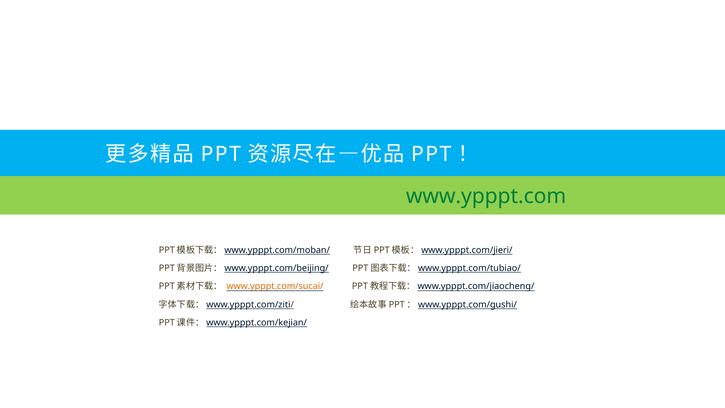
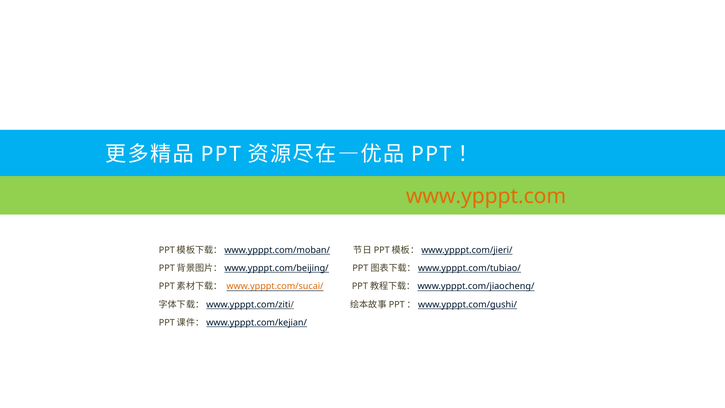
www.ypppt.com colour: green -> orange
